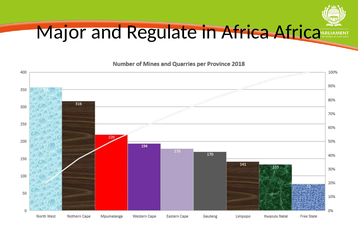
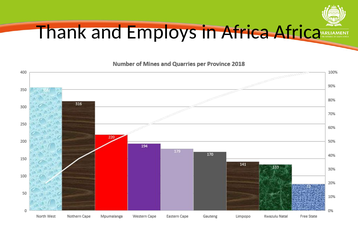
Major: Major -> Thank
Regulate: Regulate -> Employs
